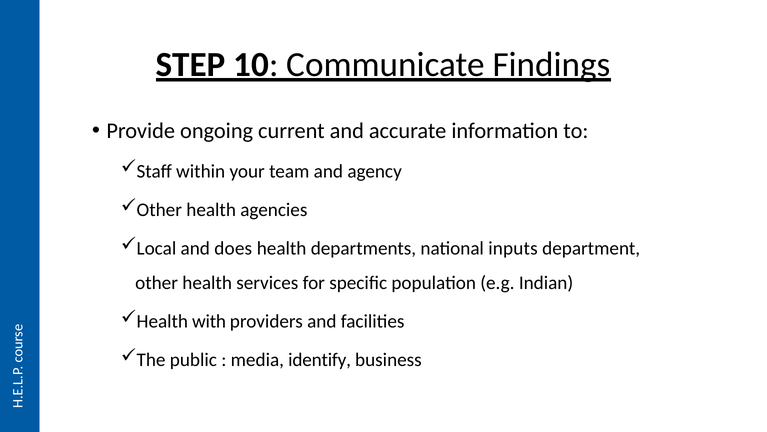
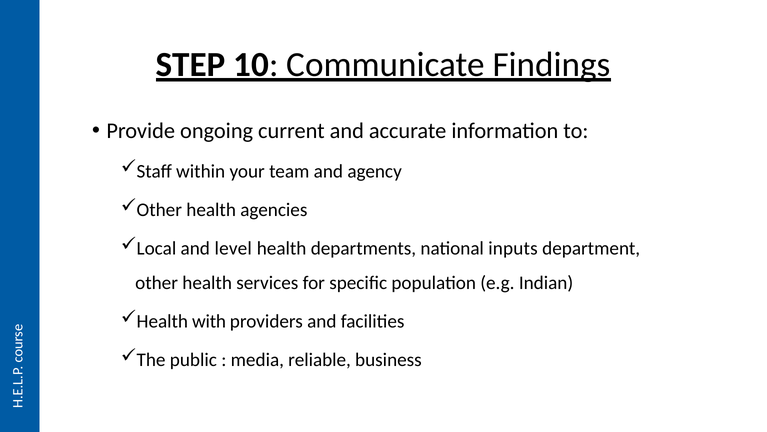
does: does -> level
identify: identify -> reliable
